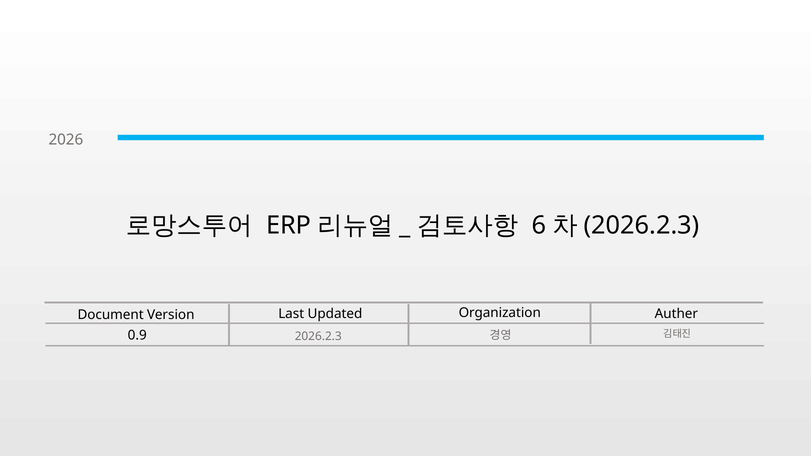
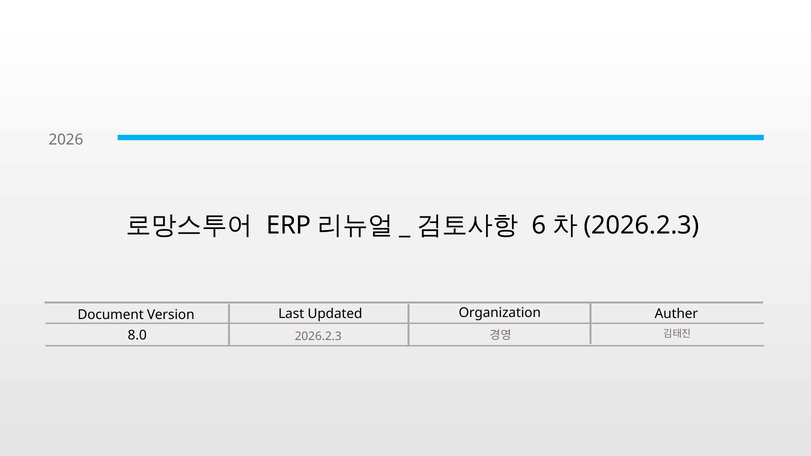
0.9: 0.9 -> 8.0
